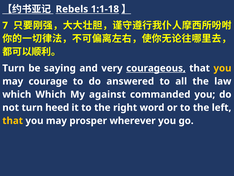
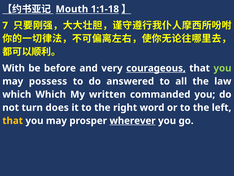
Rebels: Rebels -> Mouth
Turn at (14, 68): Turn -> With
saying: saying -> before
you at (222, 68) colour: yellow -> light green
courage: courage -> possess
against: against -> written
heed: heed -> does
wherever underline: none -> present
